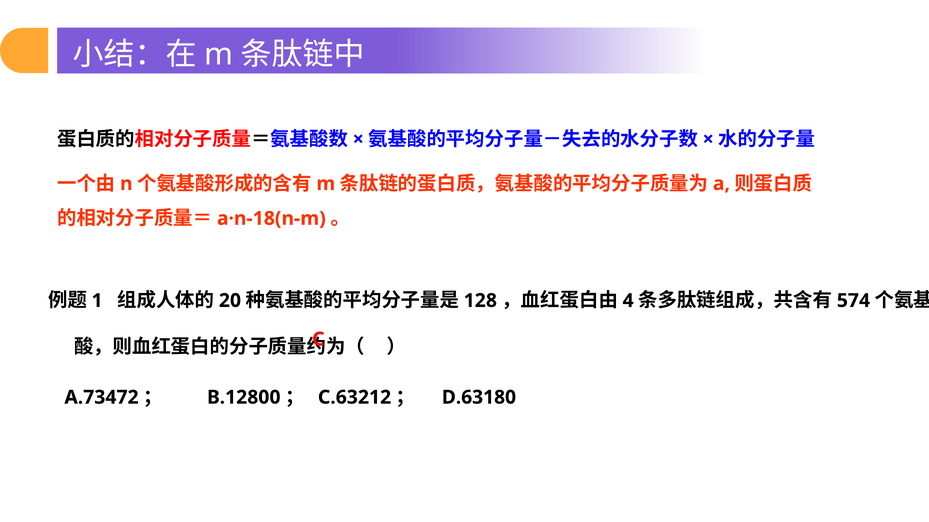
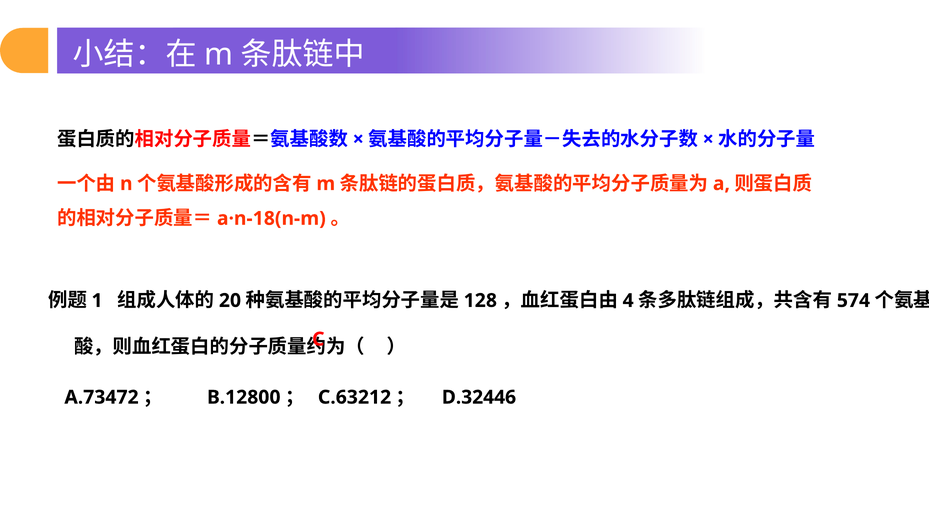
D.63180: D.63180 -> D.32446
